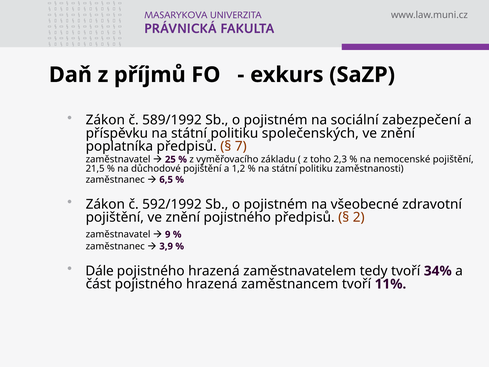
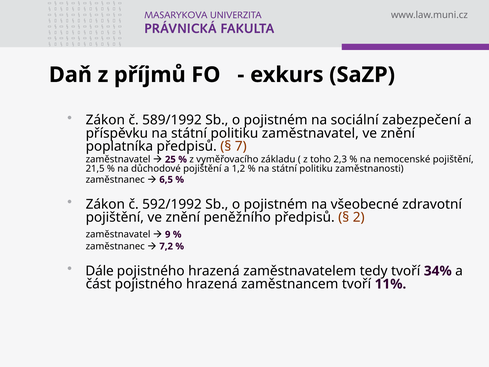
politiku společenských: společenských -> zaměstnavatel
znění pojistného: pojistného -> peněžního
3,9: 3,9 -> 7,2
